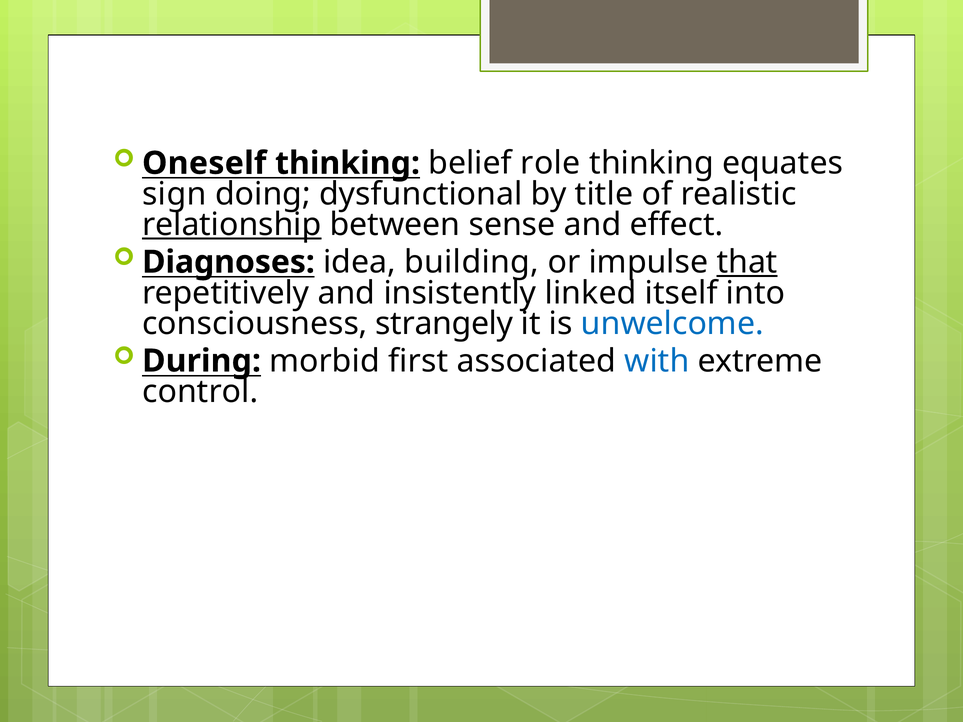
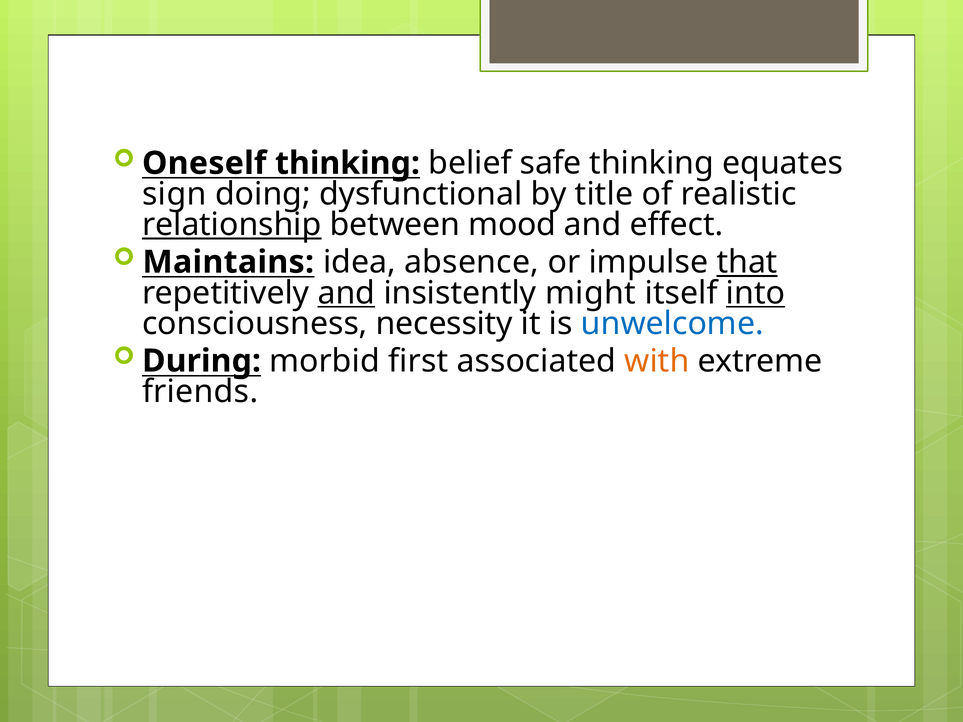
role: role -> safe
sense: sense -> mood
Diagnoses: Diagnoses -> Maintains
building: building -> absence
and at (346, 293) underline: none -> present
linked: linked -> might
into underline: none -> present
strangely: strangely -> necessity
with colour: blue -> orange
control: control -> friends
